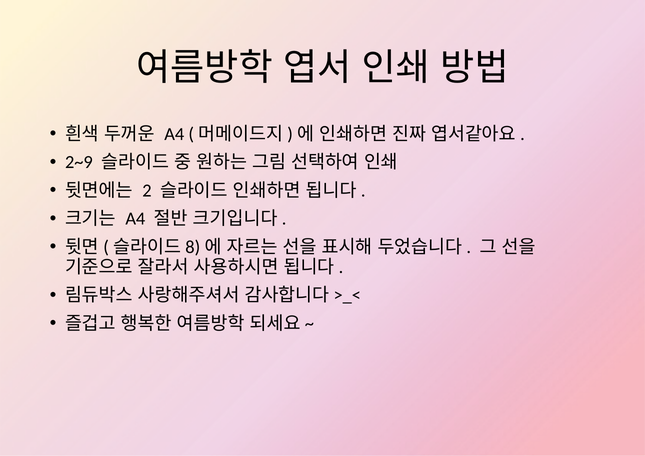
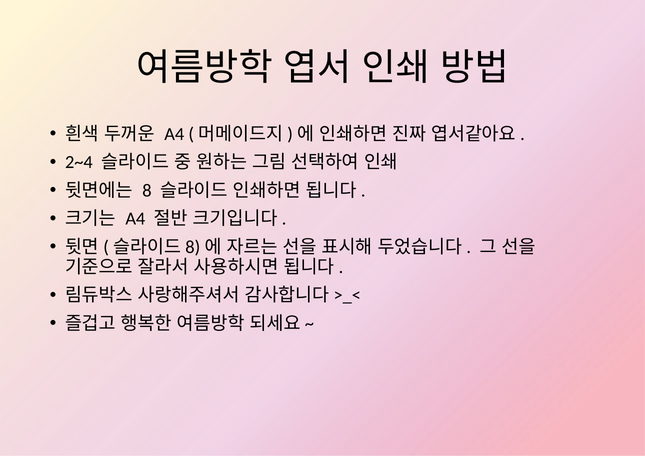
2~9: 2~9 -> 2~4
2: 2 -> 8
